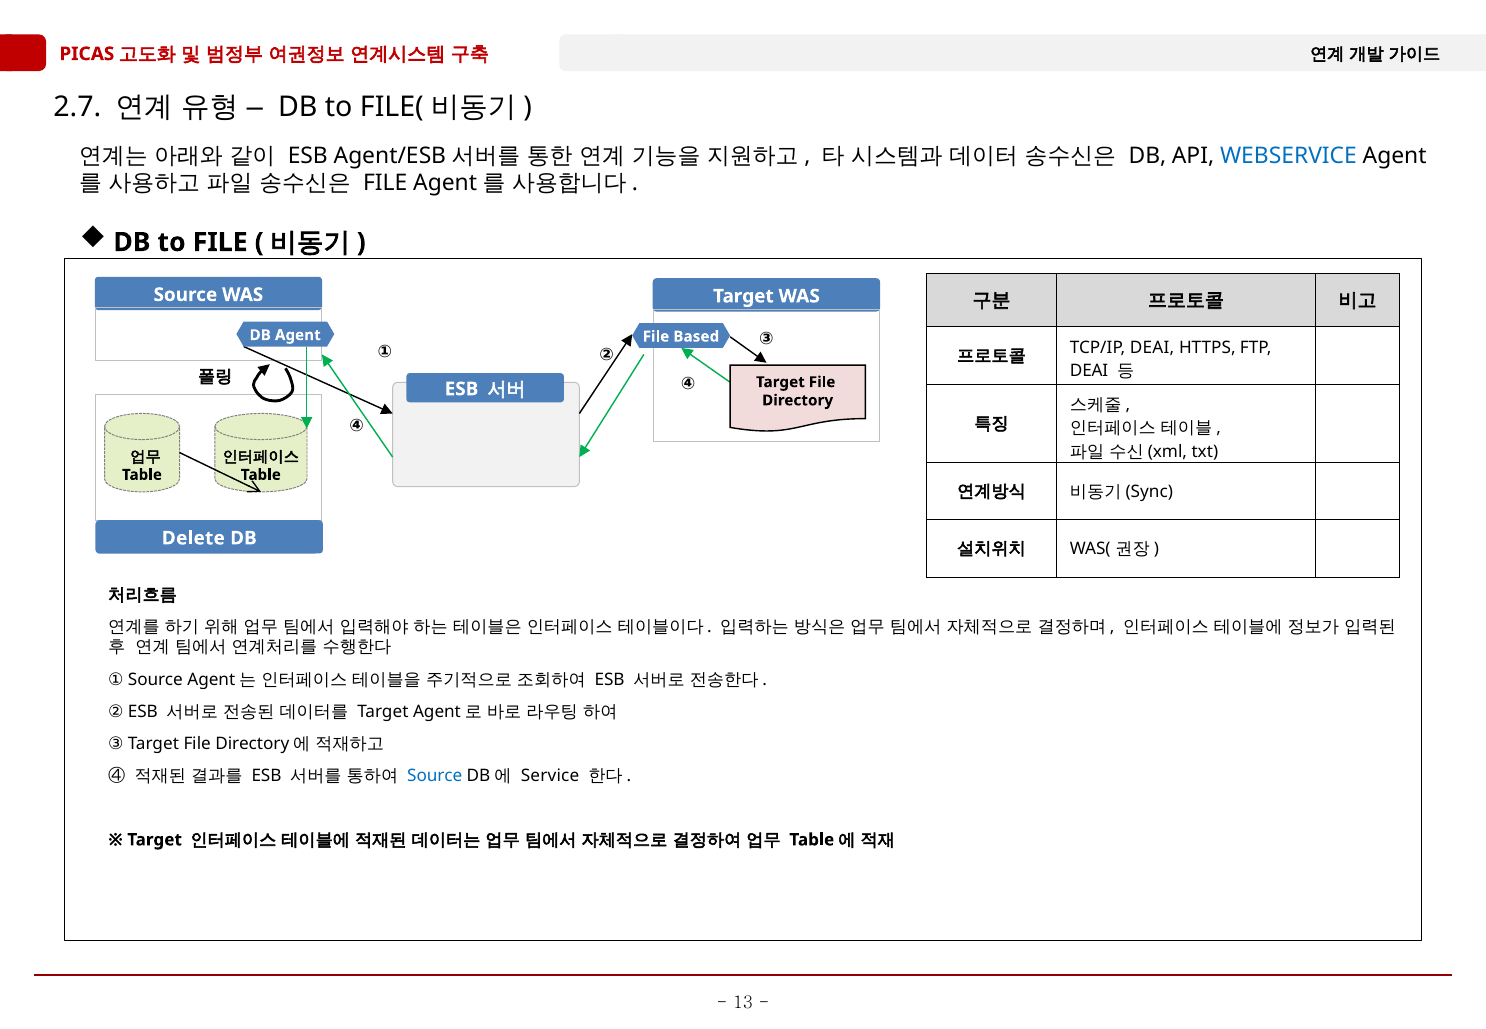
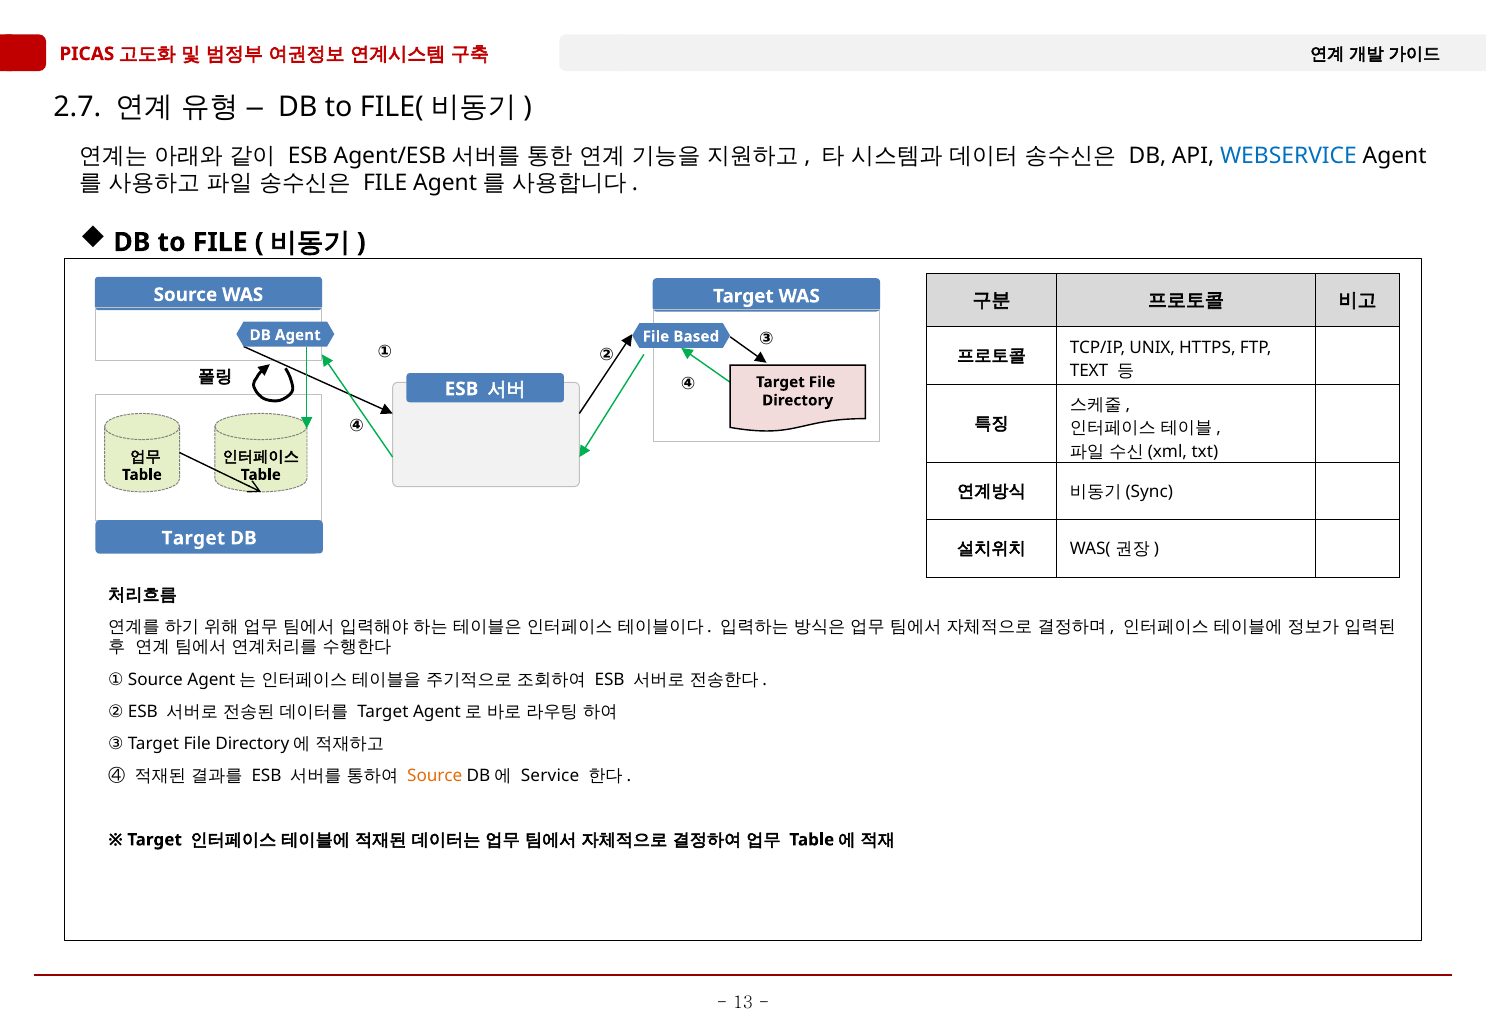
TCP/IP DEAI: DEAI -> UNIX
DEAI at (1089, 371): DEAI -> TEXT
Delete at (193, 538): Delete -> Target
Source at (435, 775) colour: blue -> orange
